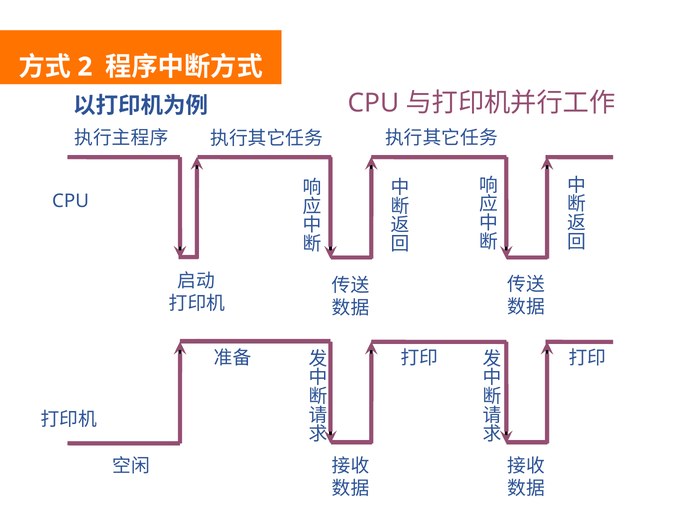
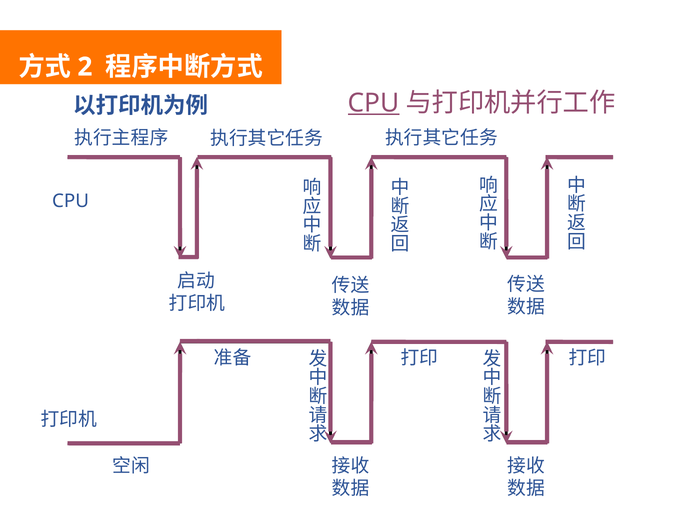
CPU at (374, 103) underline: none -> present
